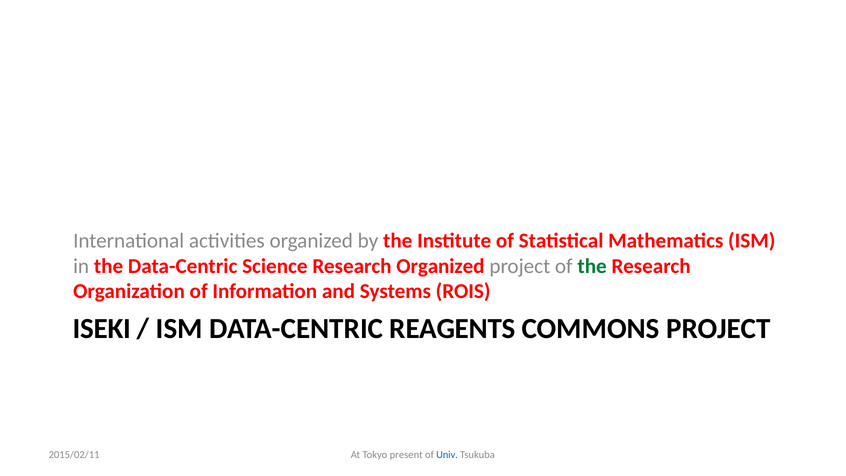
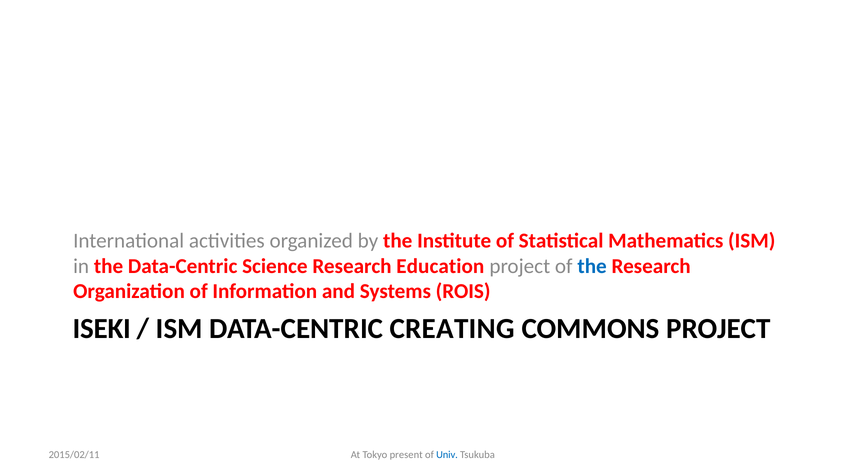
Research Organized: Organized -> Education
the at (592, 266) colour: green -> blue
REAGENTS: REAGENTS -> CREATING
